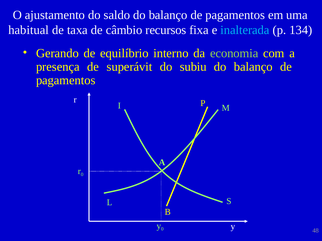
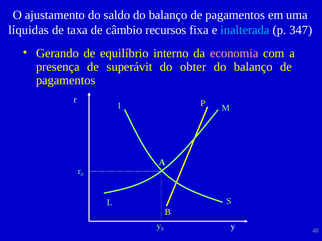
habitual: habitual -> líquidas
134: 134 -> 347
economia colour: light green -> pink
subiu: subiu -> obter
